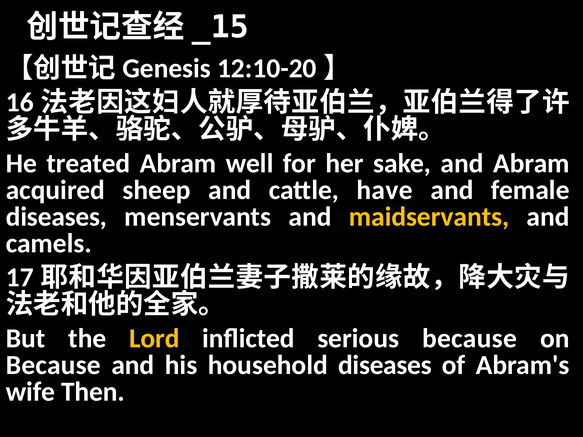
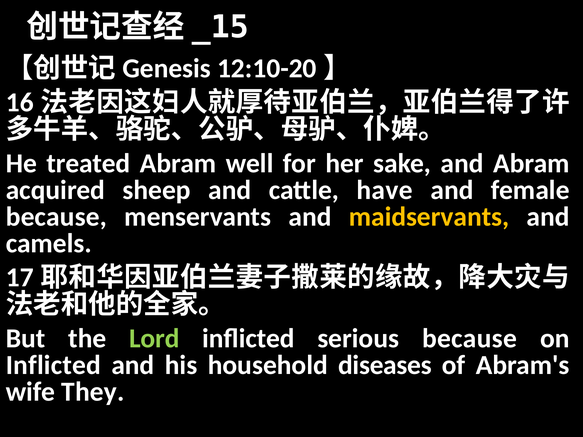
diseases at (56, 217): diseases -> because
Lord colour: yellow -> light green
Because at (53, 365): Because -> Inflicted
Then: Then -> They
